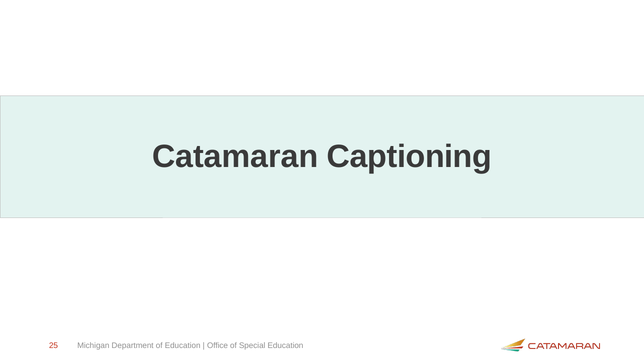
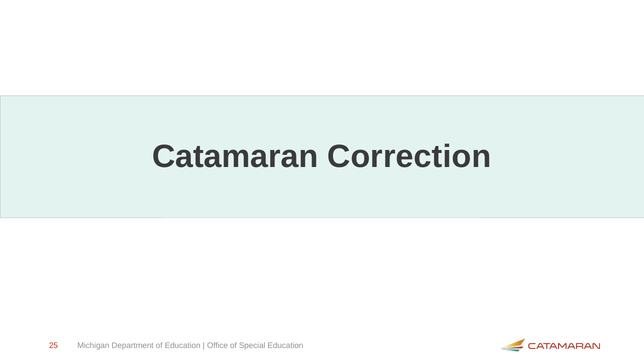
Captioning: Captioning -> Correction
